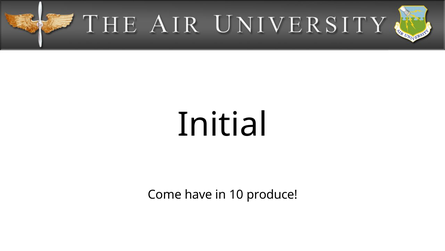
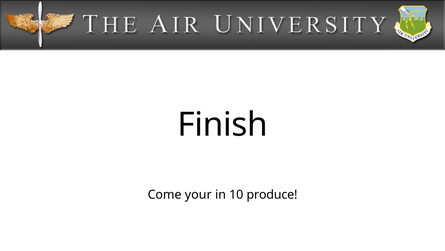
Initial: Initial -> Finish
have: have -> your
